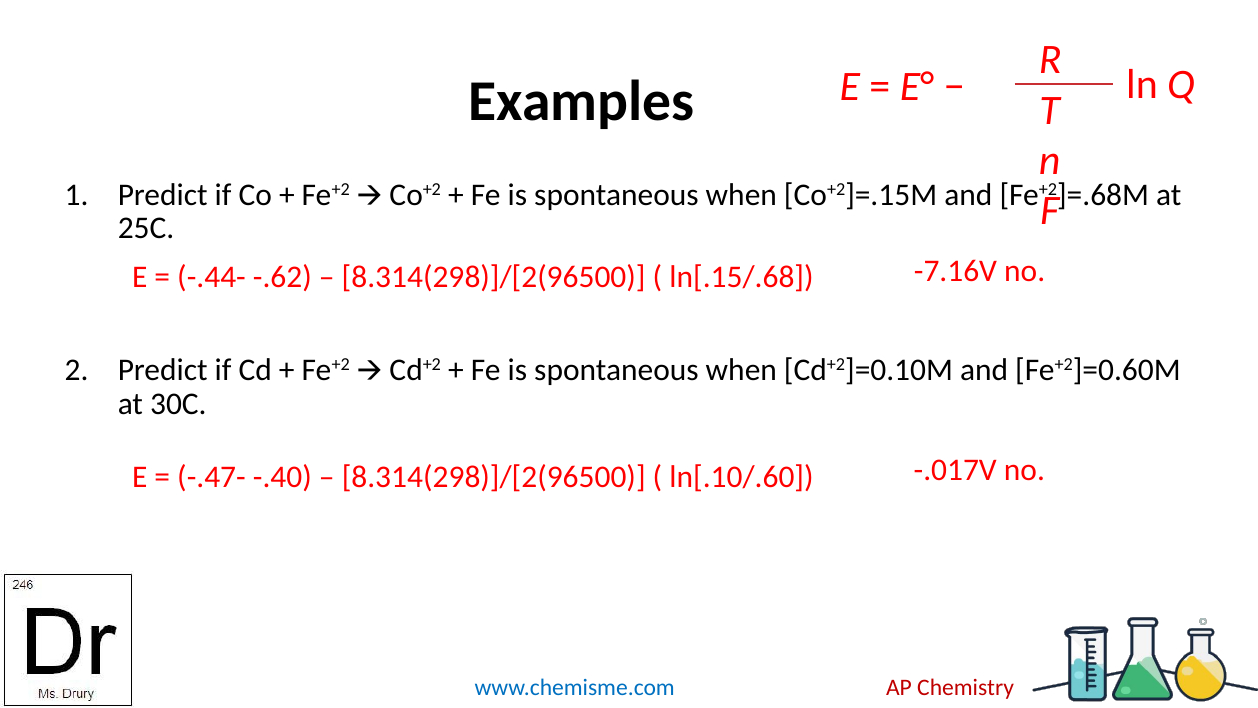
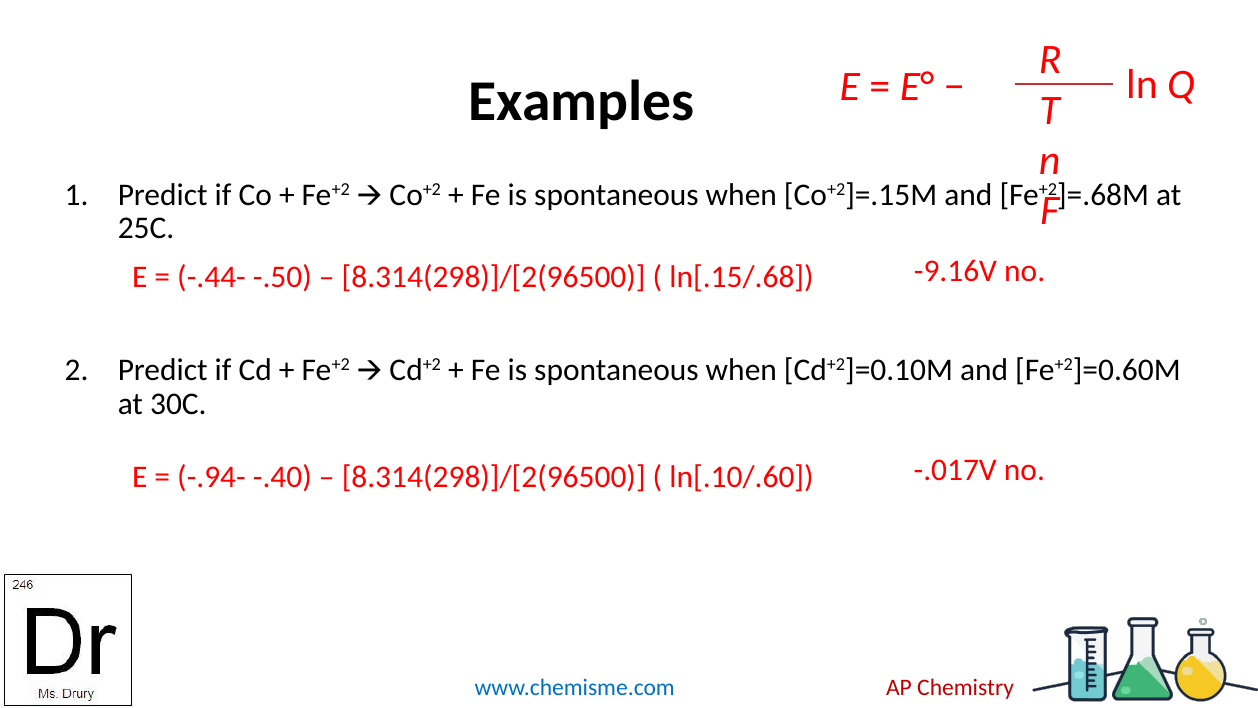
-7.16V: -7.16V -> -9.16V
-.62: -.62 -> -.50
-.47-: -.47- -> -.94-
